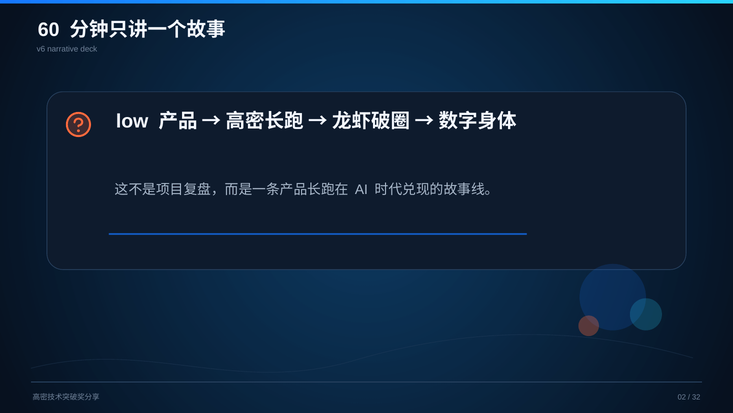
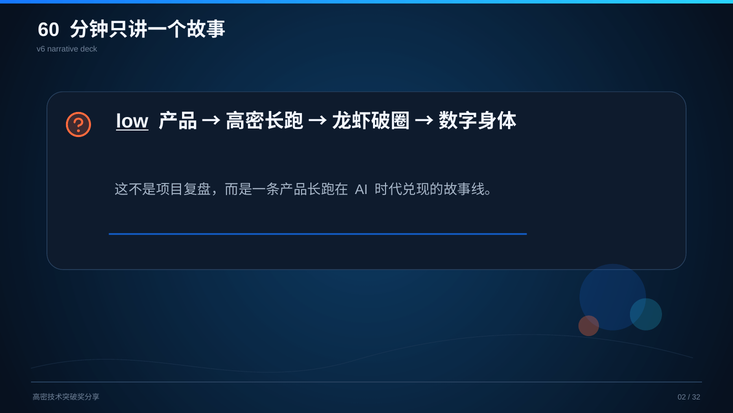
low underline: none -> present
